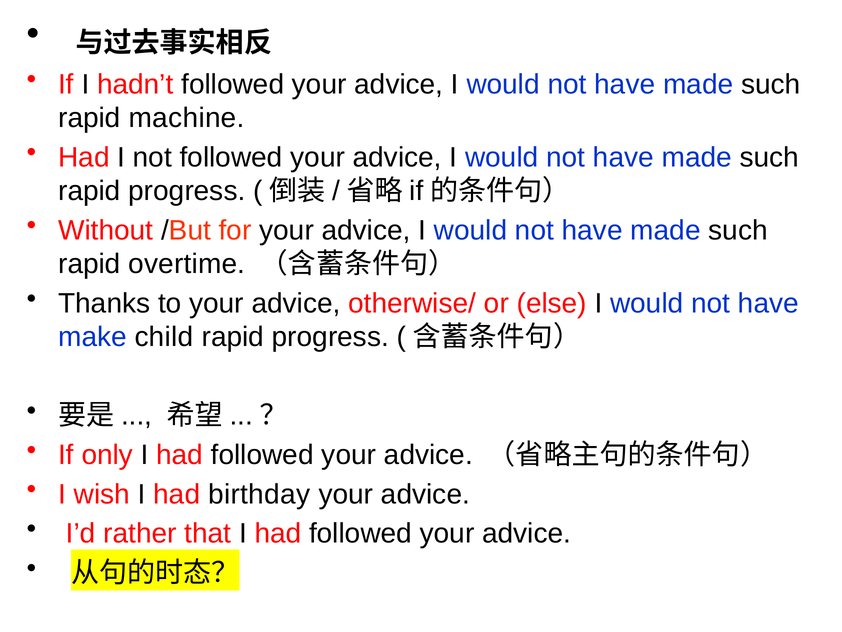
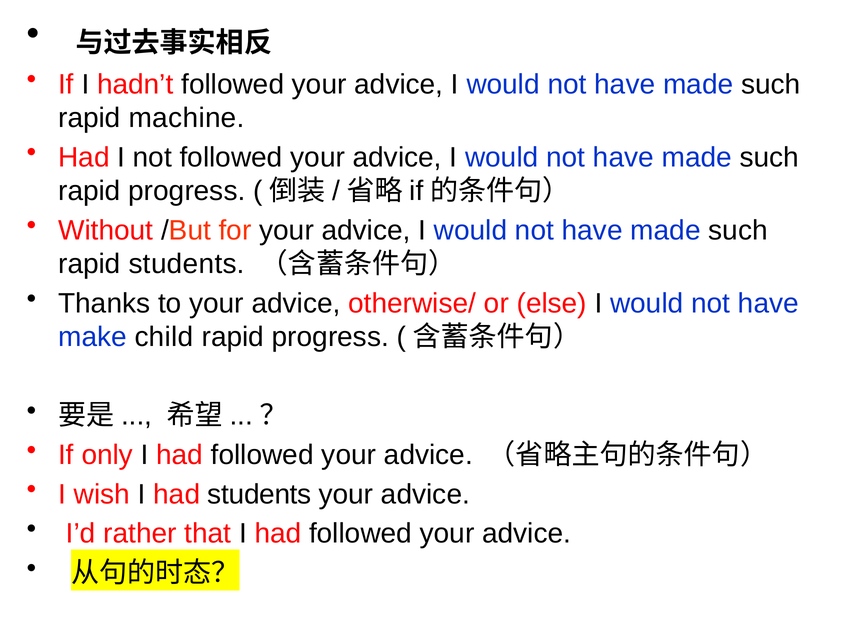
rapid overtime: overtime -> students
had birthday: birthday -> students
